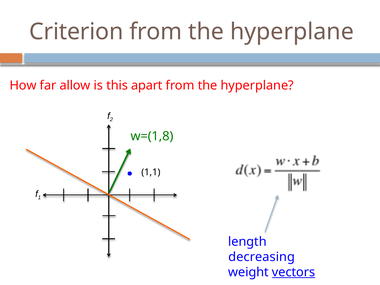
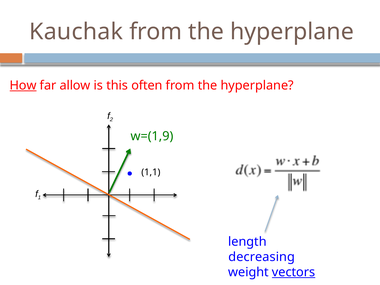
Criterion: Criterion -> Kauchak
How underline: none -> present
apart: apart -> often
w=(1,8: w=(1,8 -> w=(1,9
